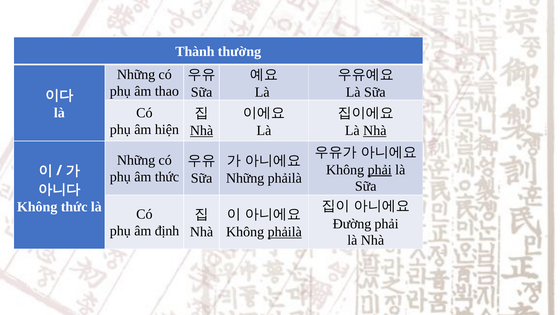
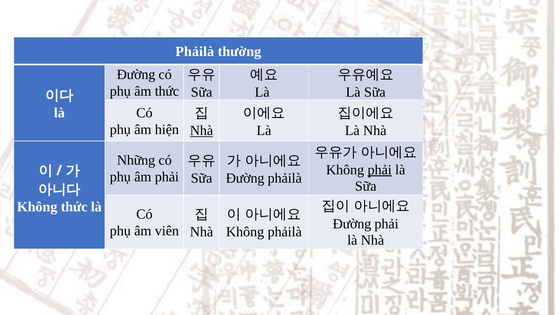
Thành at (195, 51): Thành -> Phảilà
Những at (136, 75): Những -> Đường
âm thao: thao -> thức
Nhà at (375, 131) underline: present -> none
âm thức: thức -> phải
Những at (245, 178): Những -> Đường
định: định -> viên
phảilà at (285, 232) underline: present -> none
